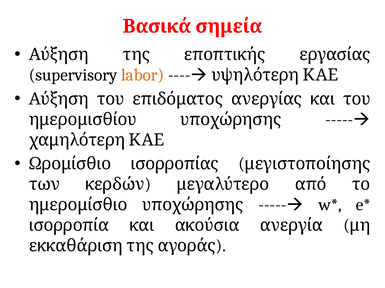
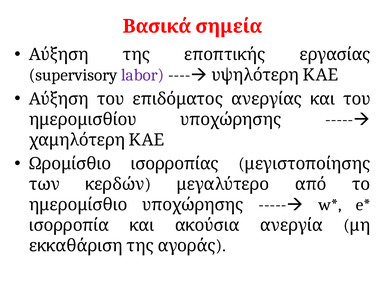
labor colour: orange -> purple
